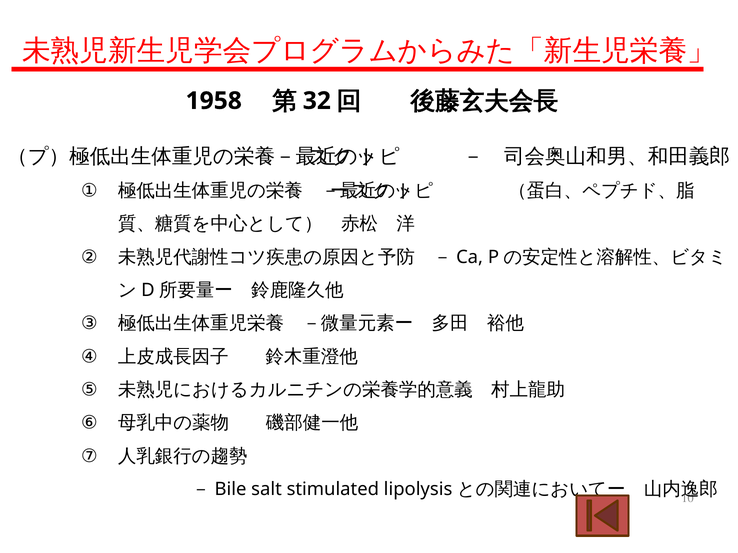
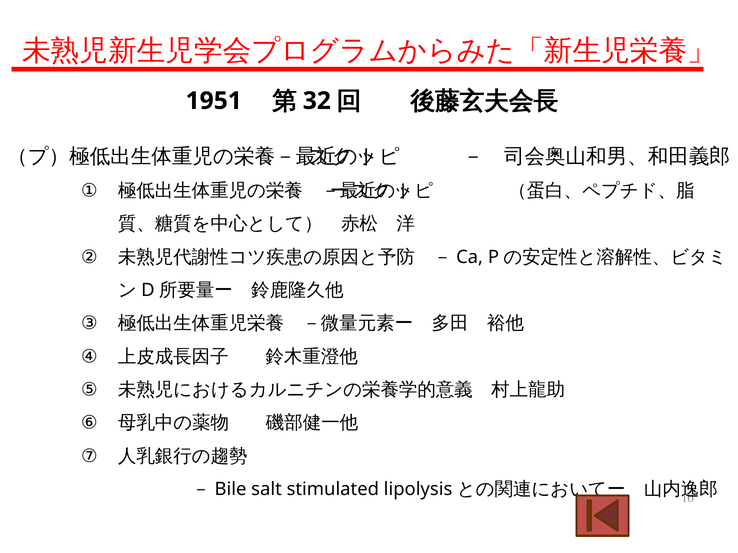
1958: 1958 -> 1951
